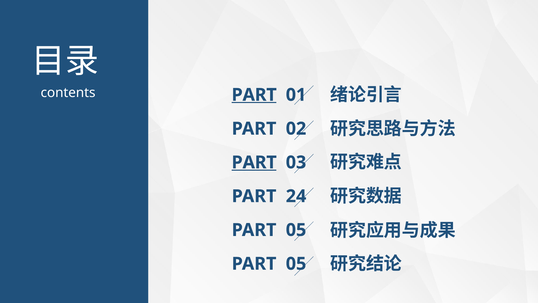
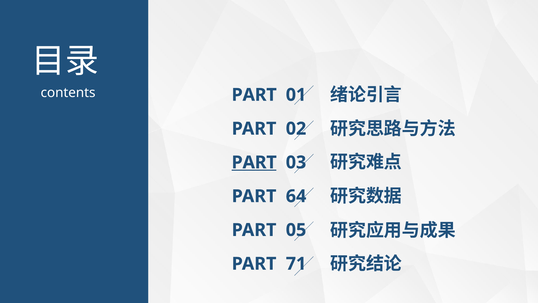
PART at (254, 95) underline: present -> none
24: 24 -> 64
05 at (296, 263): 05 -> 71
